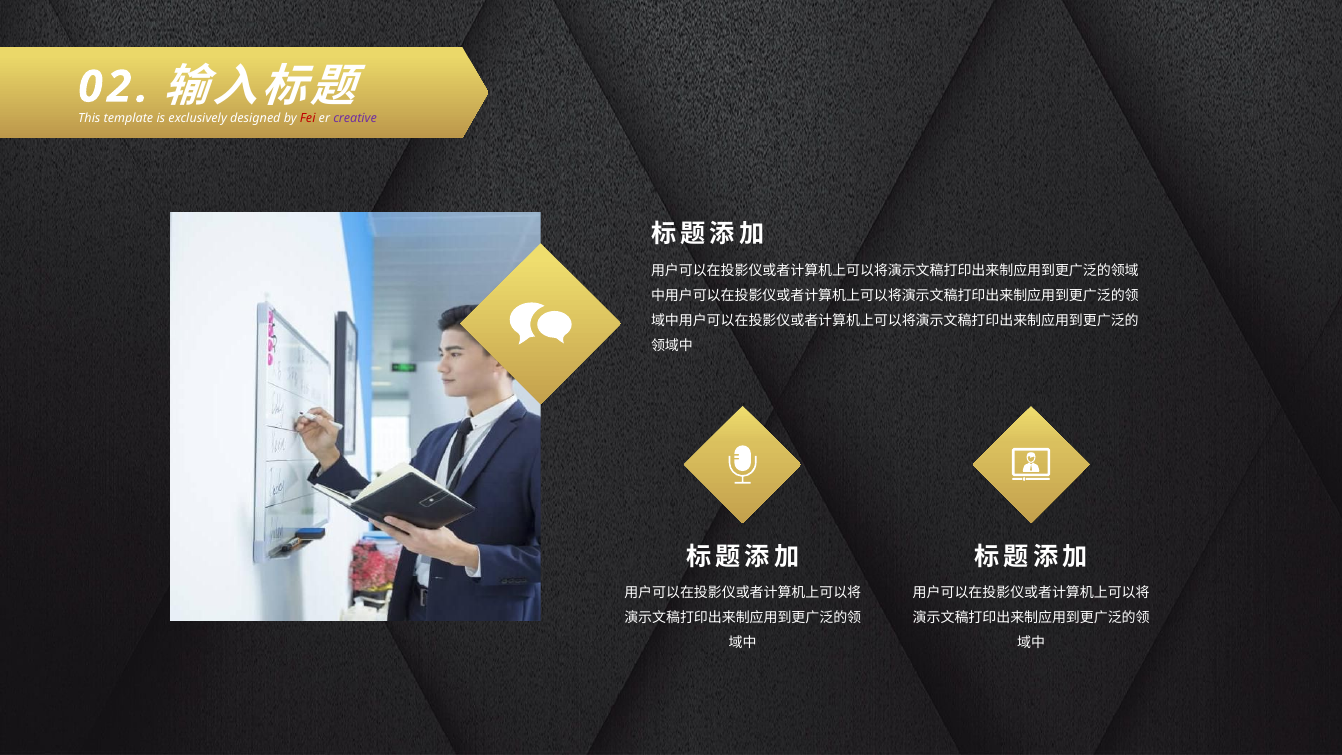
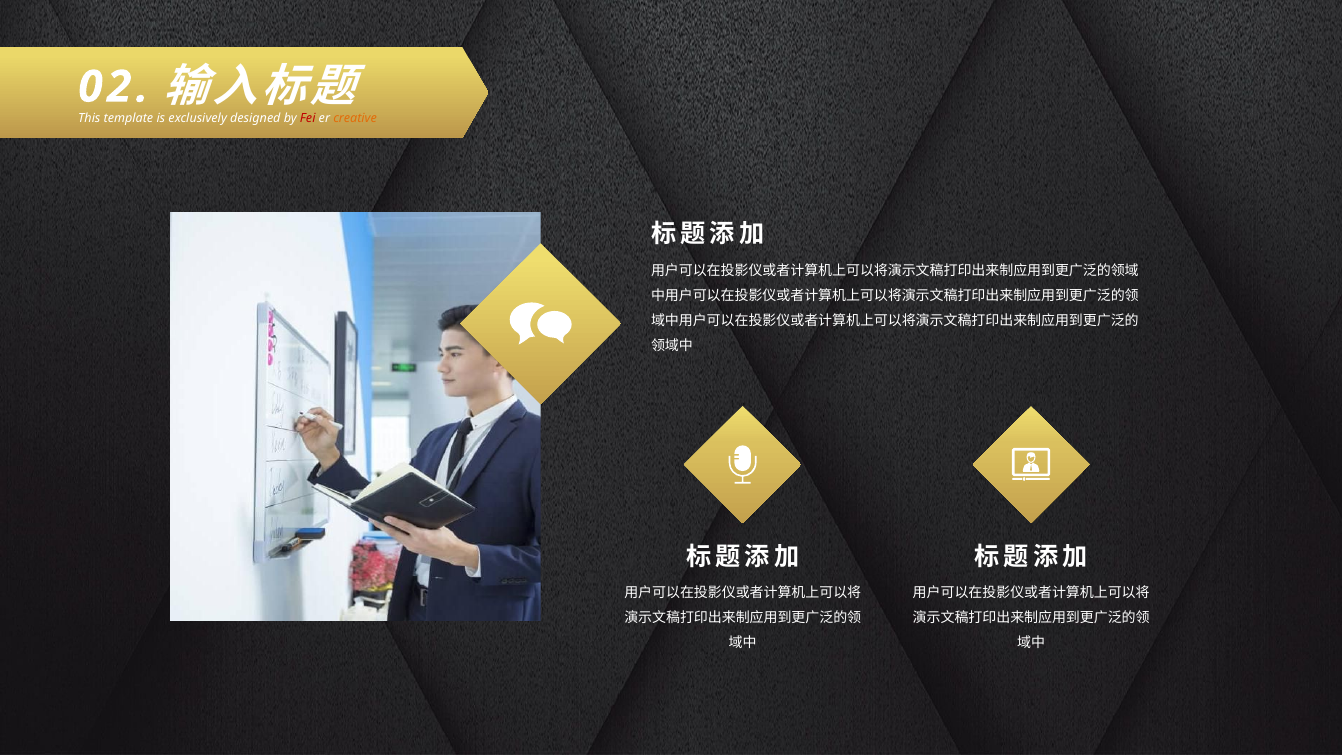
creative colour: purple -> orange
